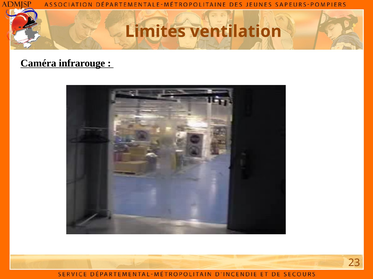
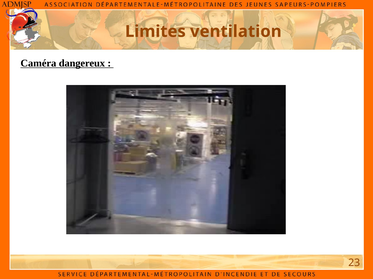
infrarouge: infrarouge -> dangereux
